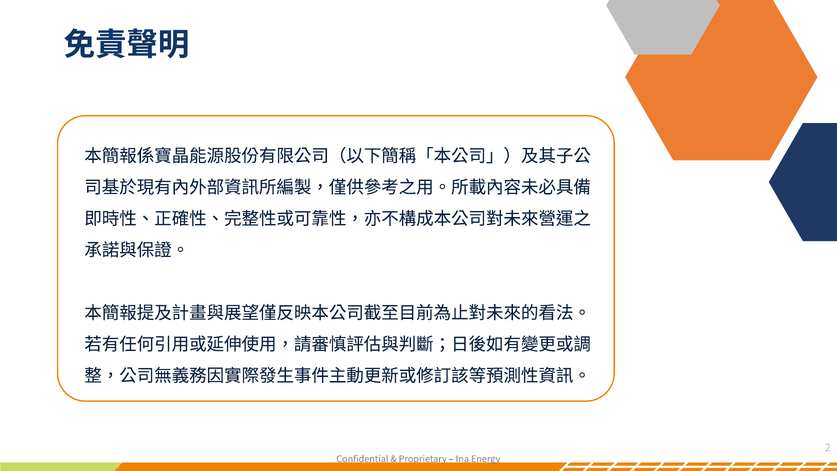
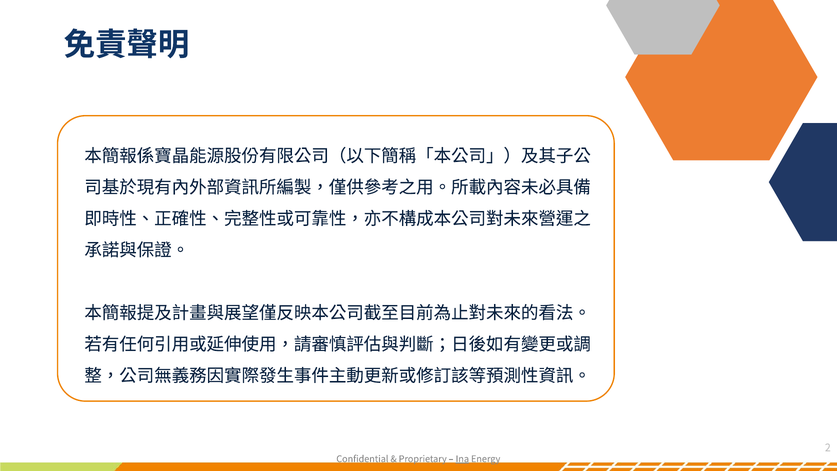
Ina at (462, 459) underline: none -> present
